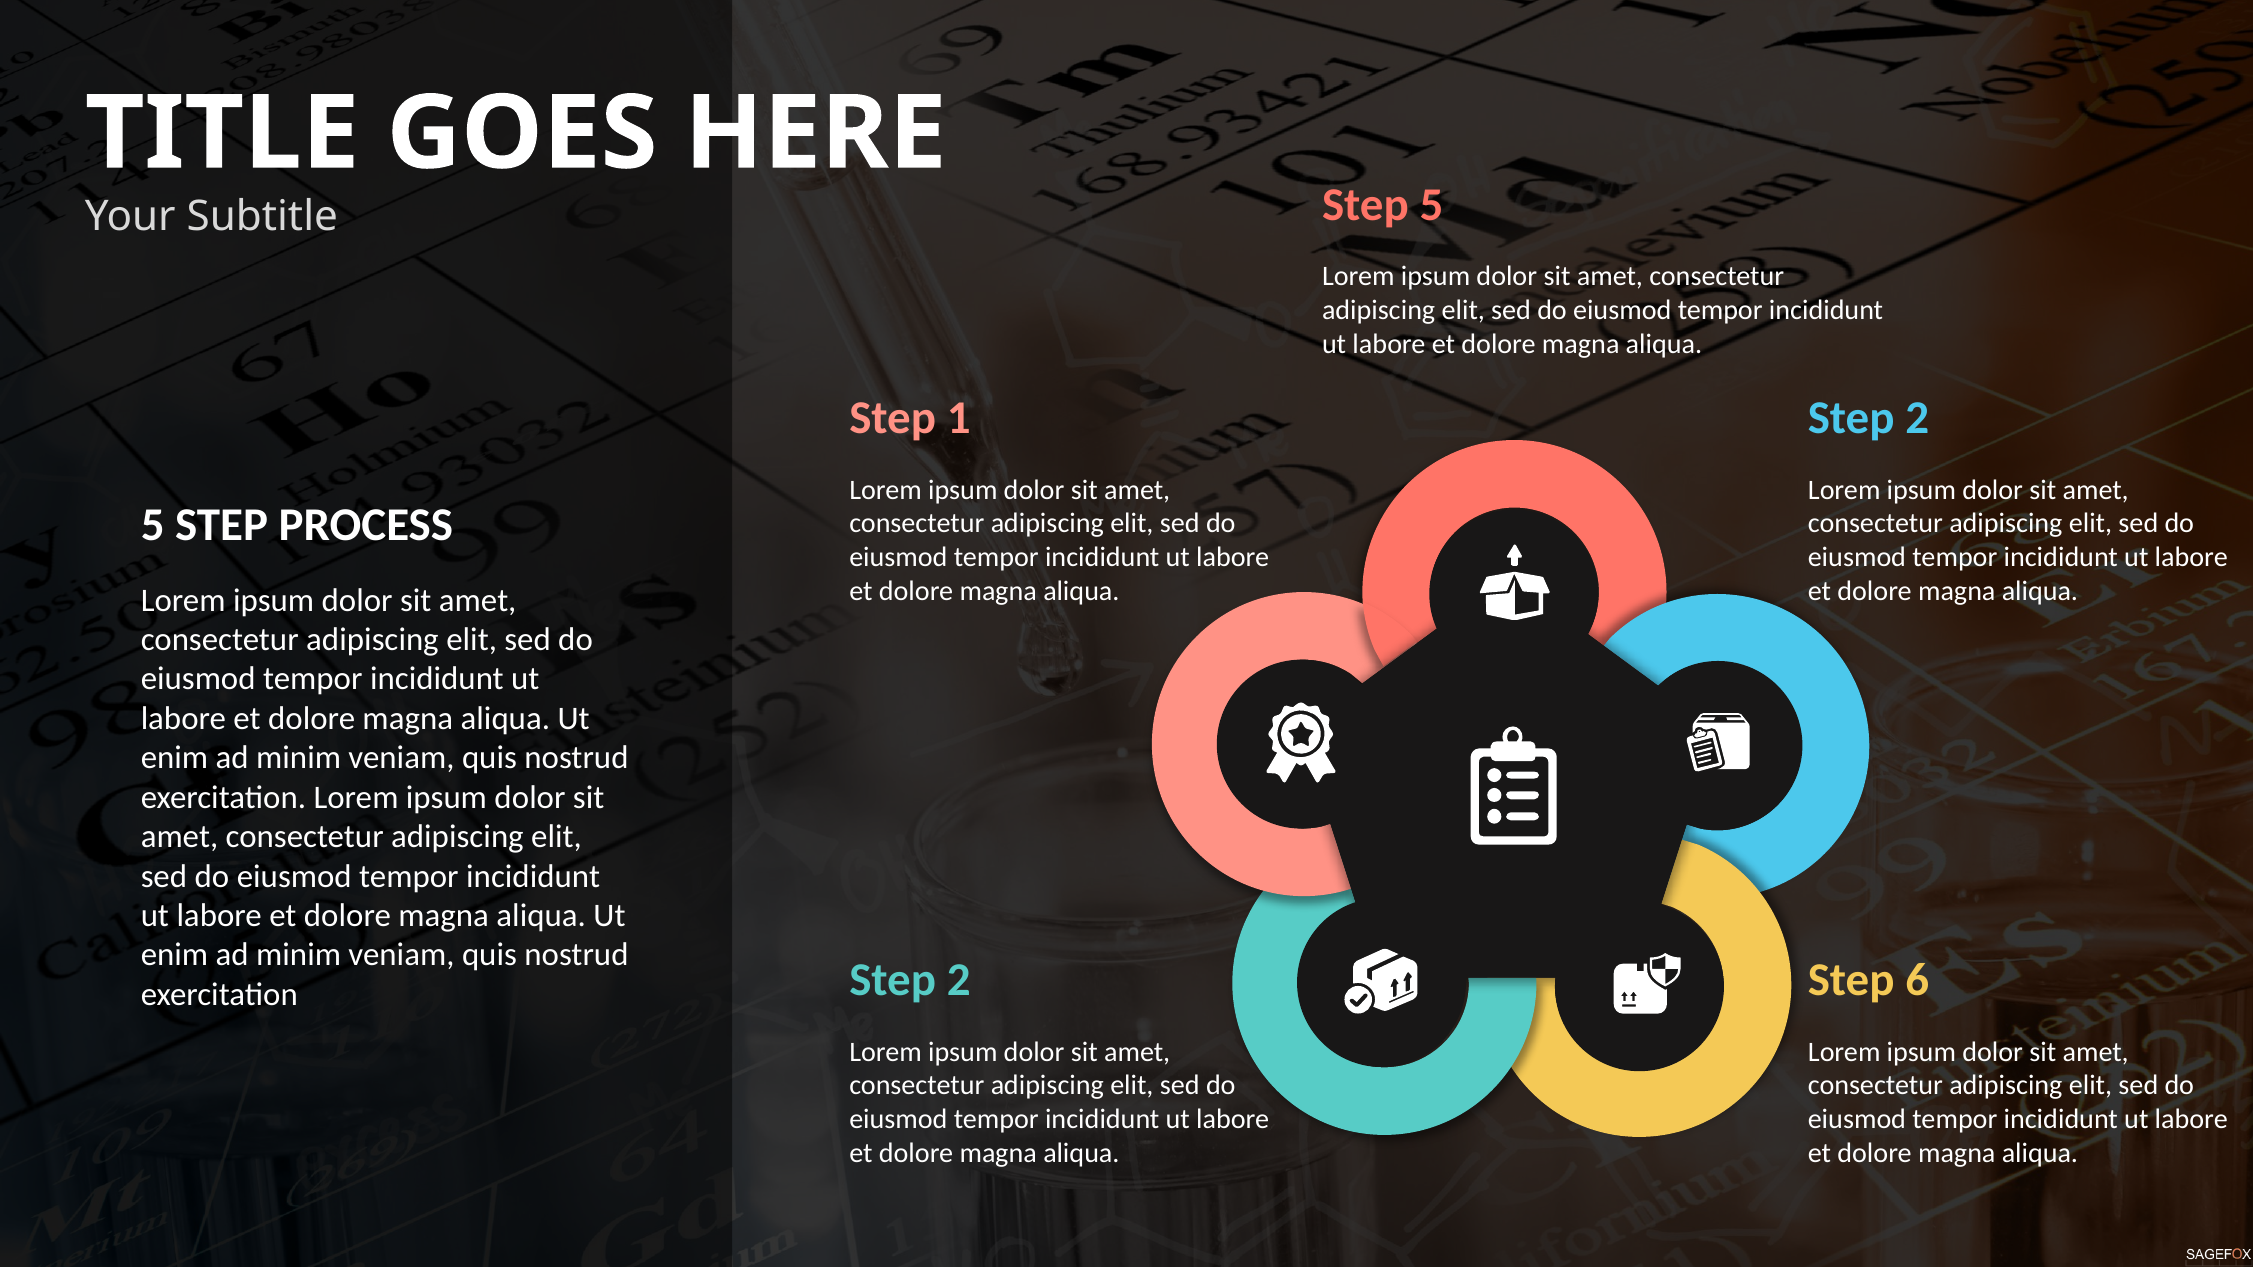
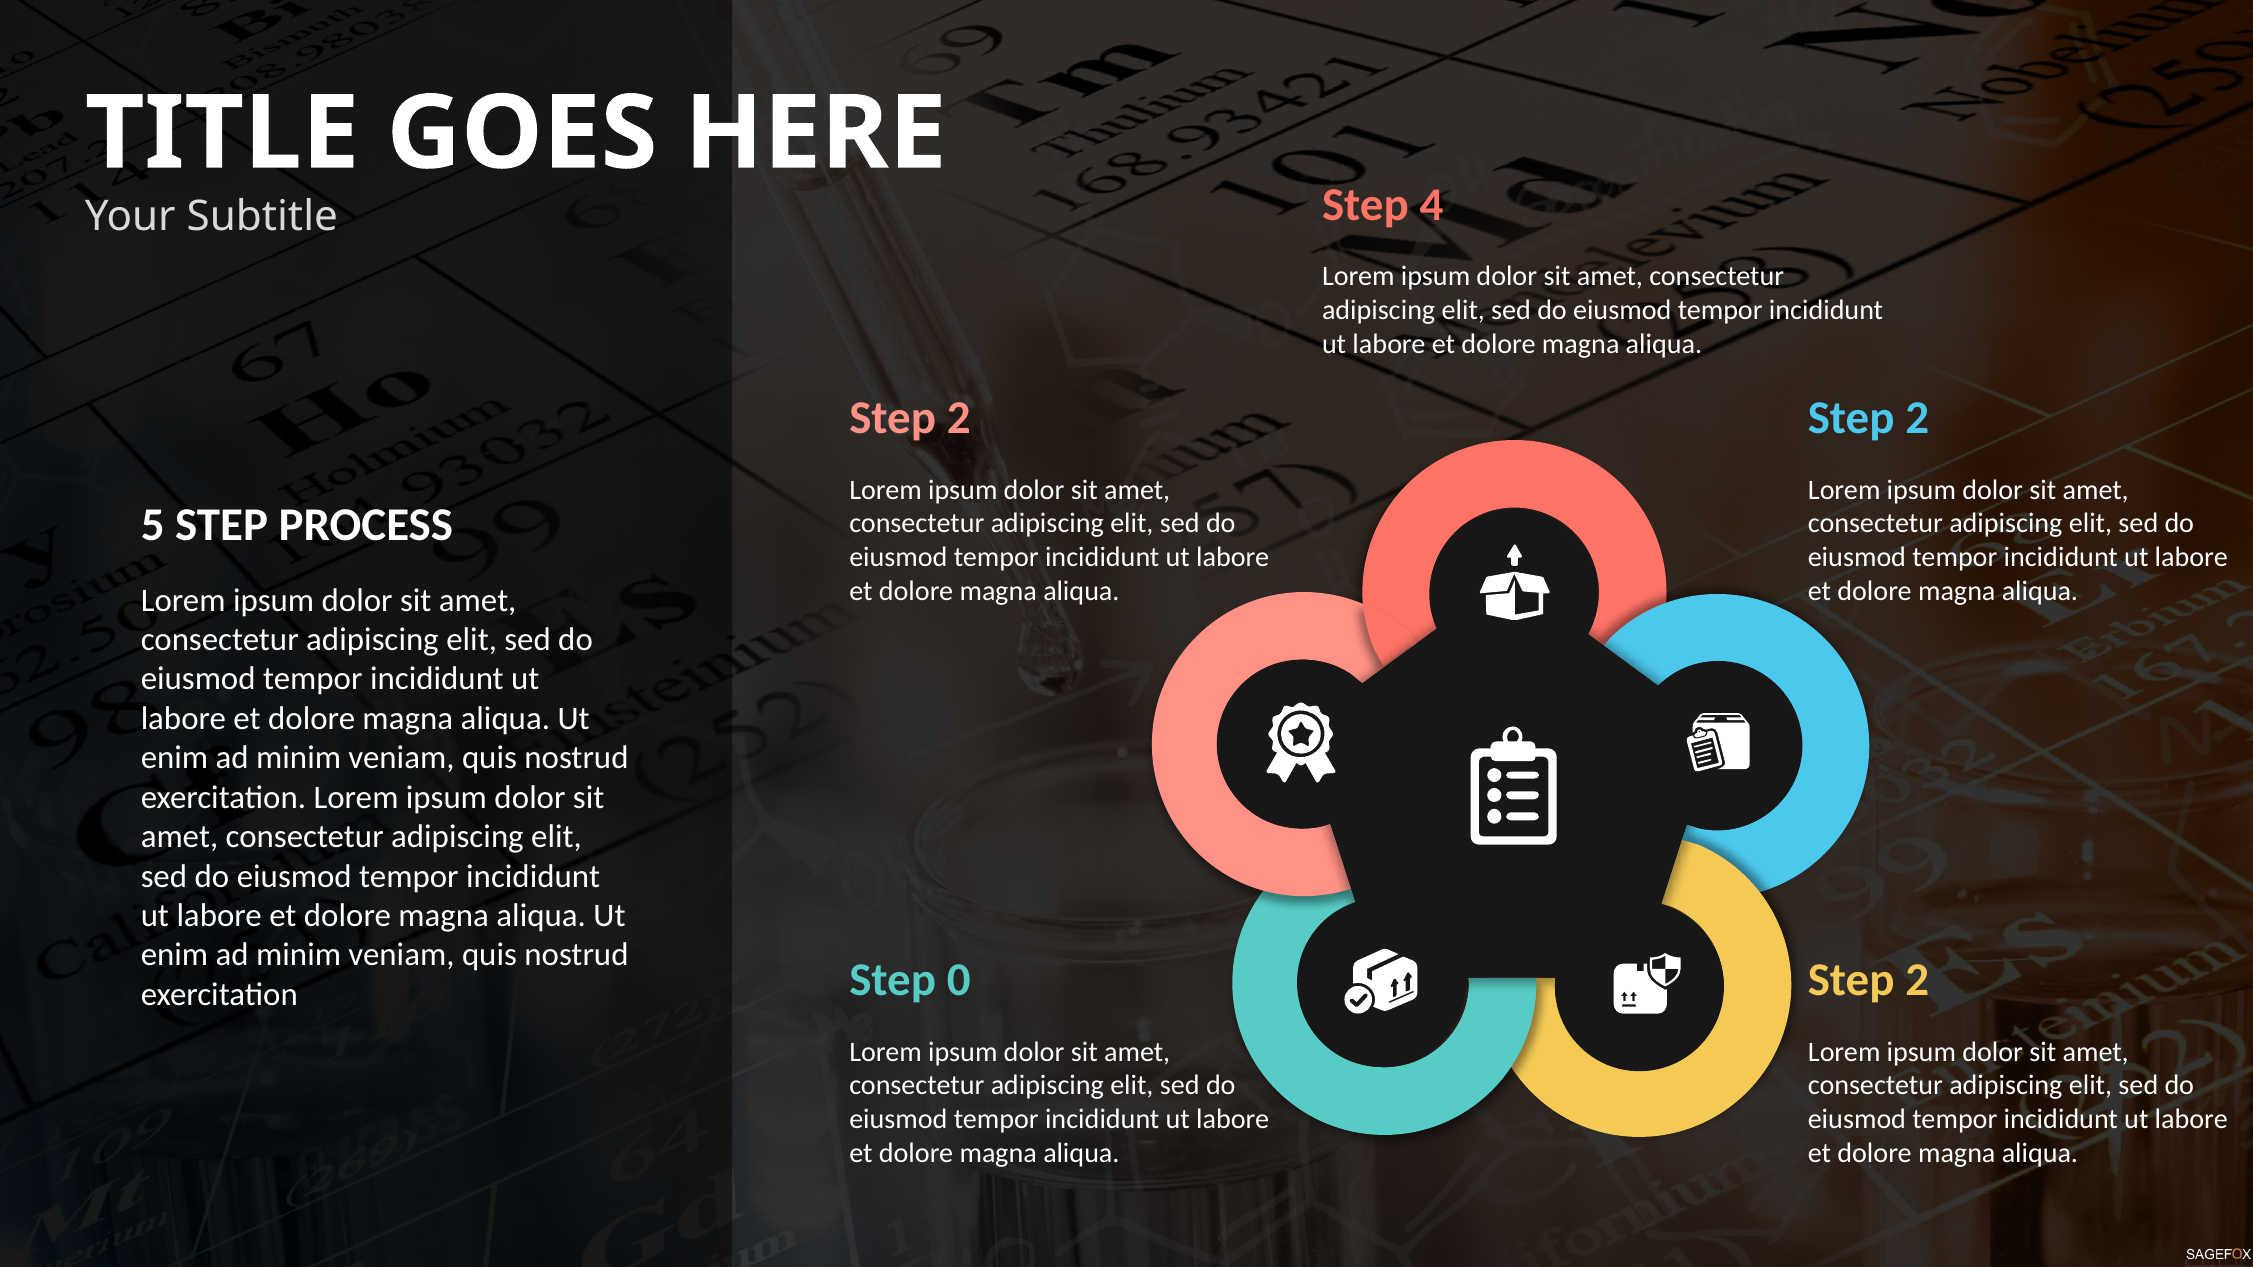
Step 5: 5 -> 4
1 at (959, 418): 1 -> 2
2 at (959, 980): 2 -> 0
6 at (1917, 980): 6 -> 2
